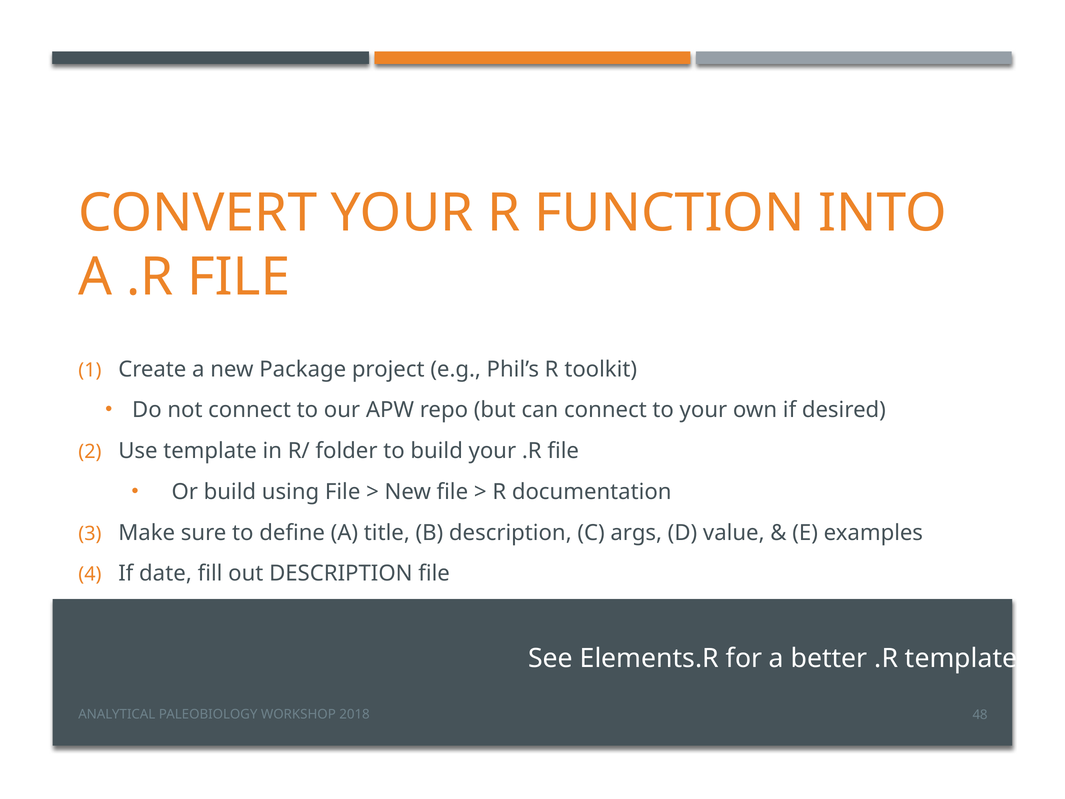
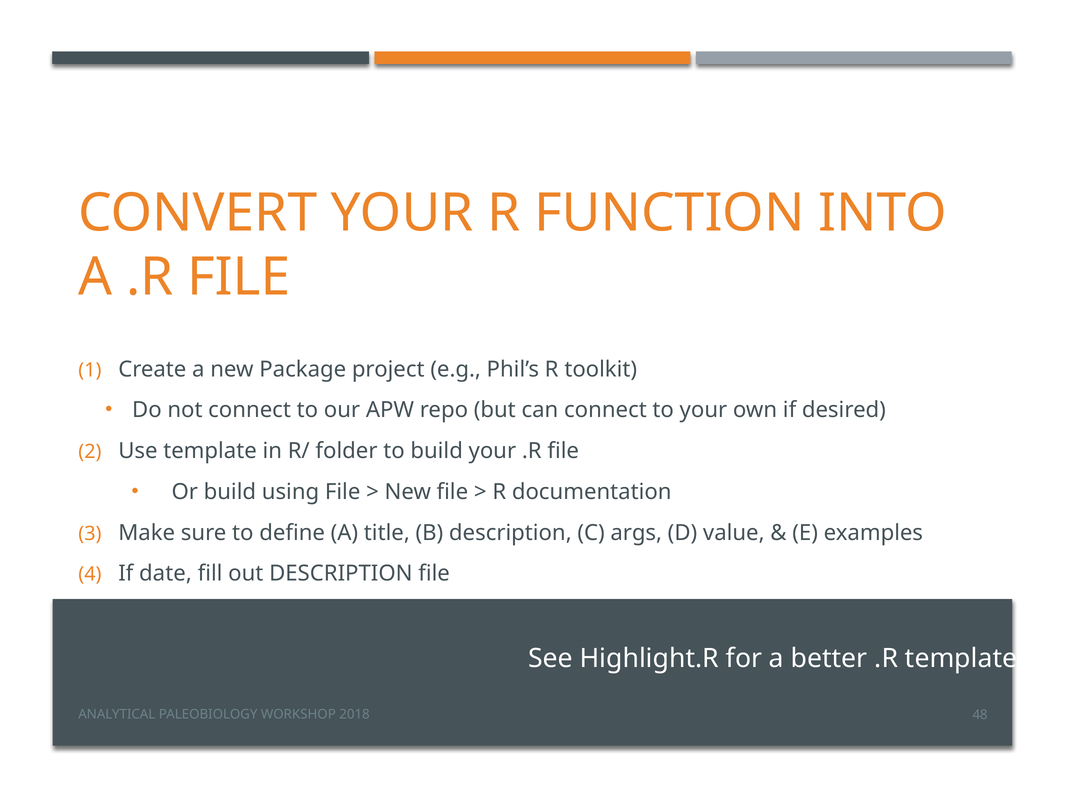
Elements.R: Elements.R -> Highlight.R
